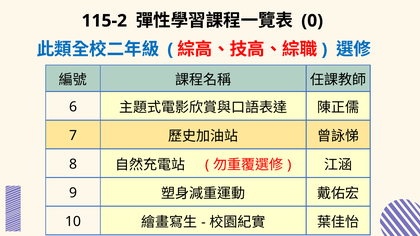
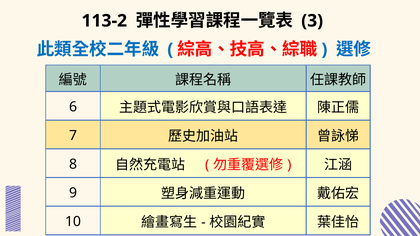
115-2: 115-2 -> 113-2
0: 0 -> 3
